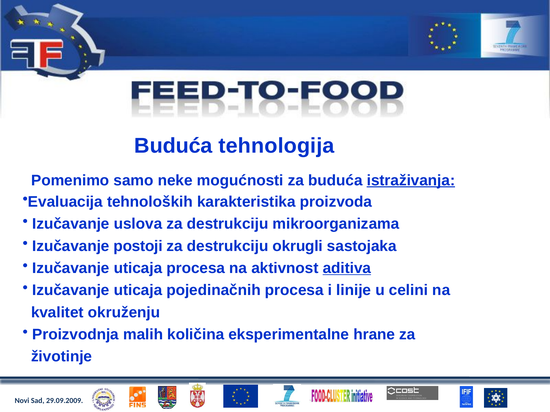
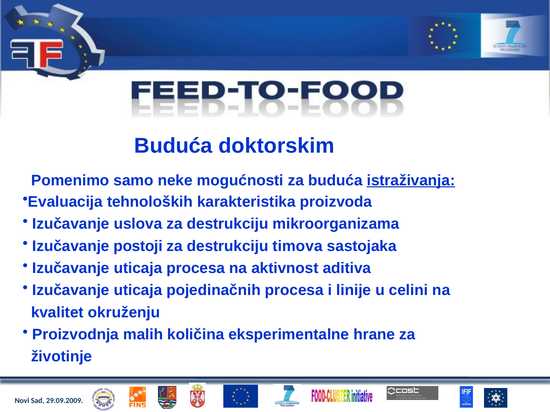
tehnologija: tehnologija -> doktorskim
okrugli: okrugli -> timova
aditiva underline: present -> none
